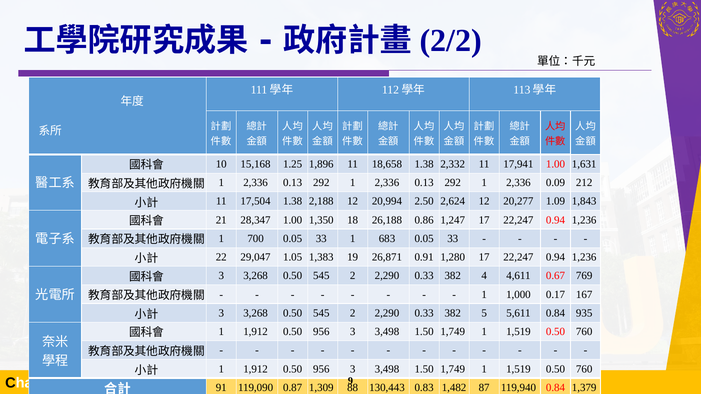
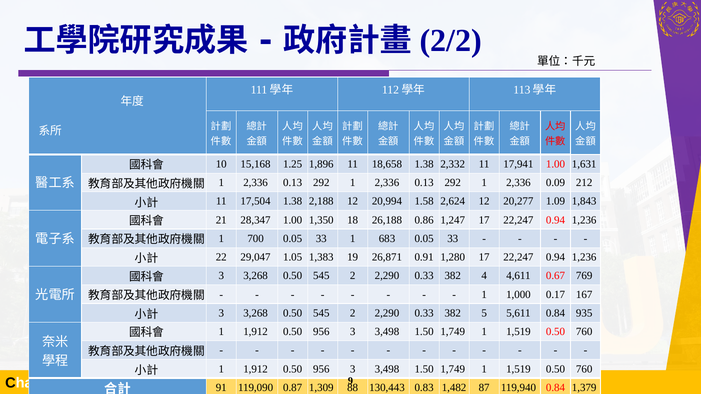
2.50: 2.50 -> 1.58
